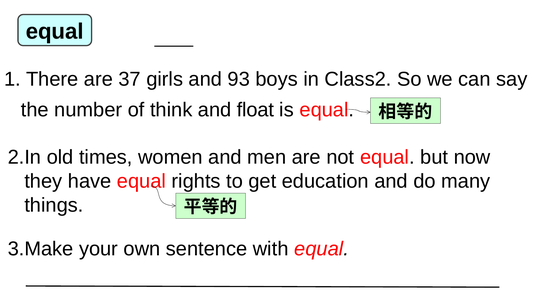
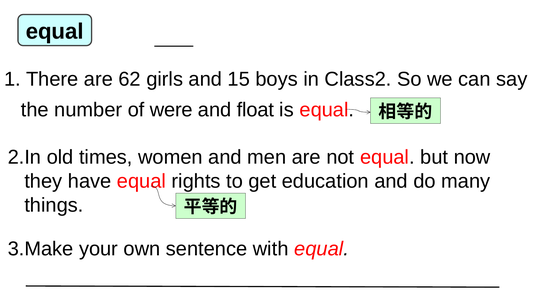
37: 37 -> 62
93: 93 -> 15
think: think -> were
